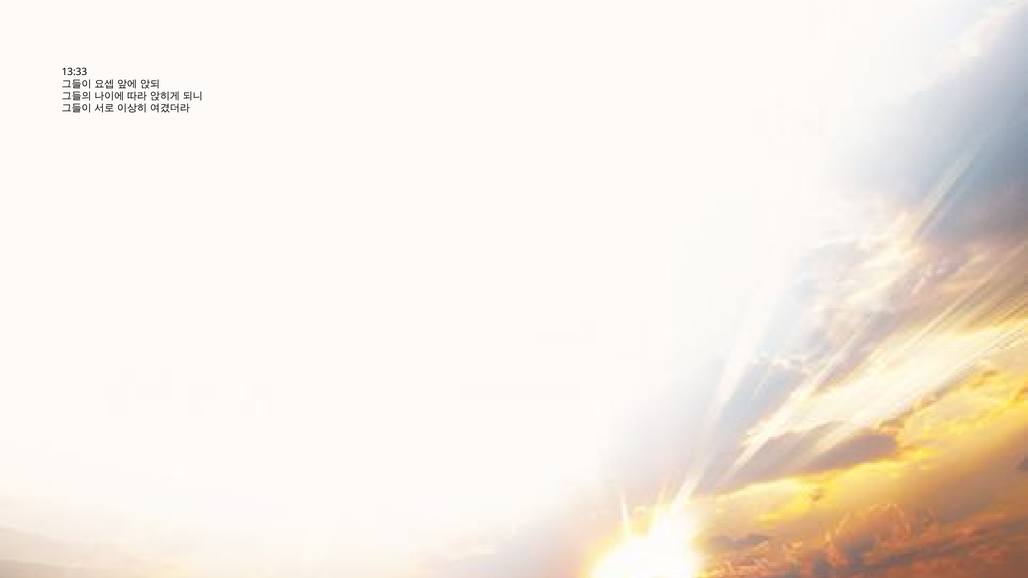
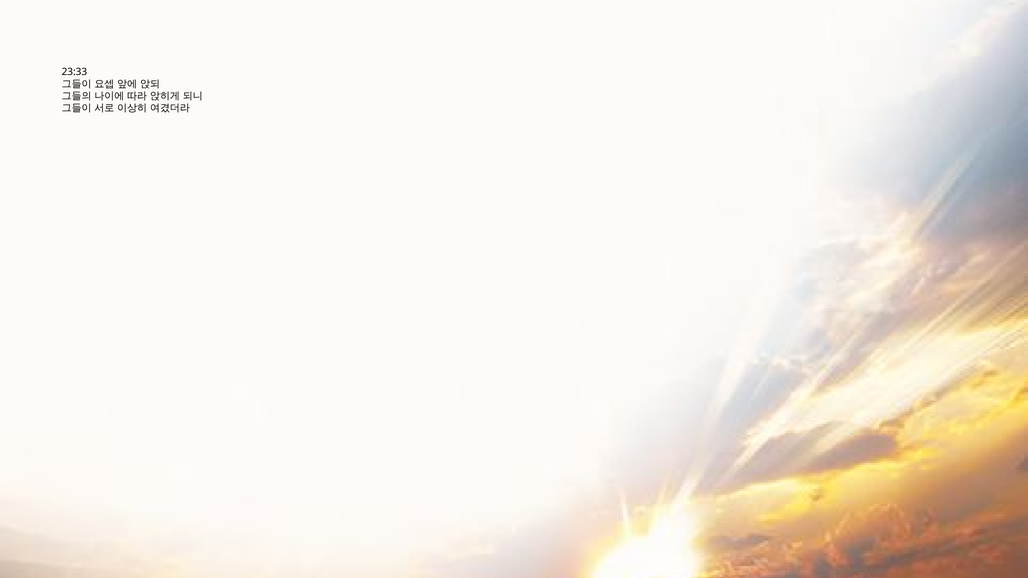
13:33: 13:33 -> 23:33
